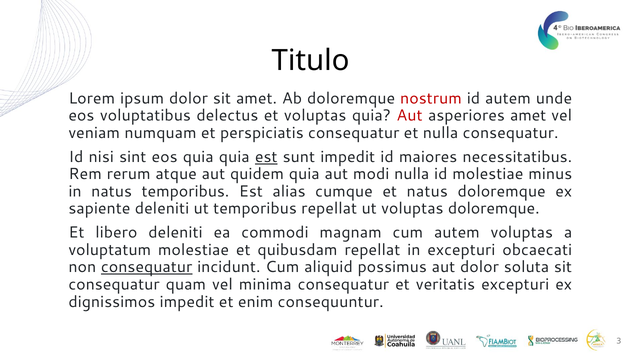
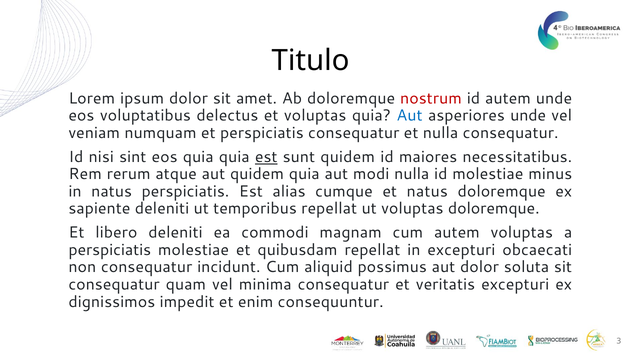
Aut at (410, 116) colour: red -> blue
asperiores amet: amet -> unde
sunt impedit: impedit -> quidem
natus temporibus: temporibus -> perspiciatis
voluptatum at (110, 250): voluptatum -> perspiciatis
consequatur at (147, 268) underline: present -> none
